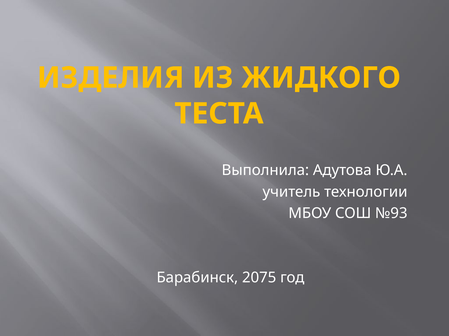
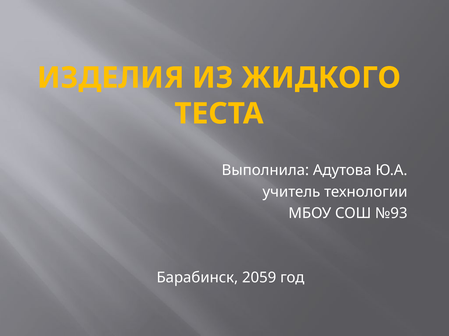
2075: 2075 -> 2059
